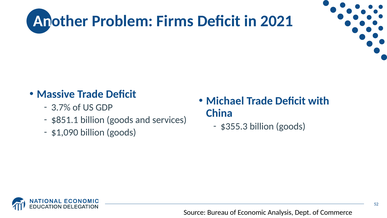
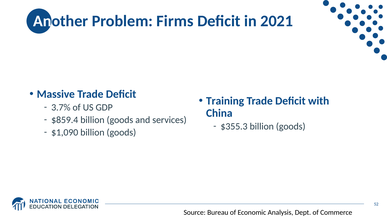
Michael: Michael -> Training
$851.1: $851.1 -> $859.4
